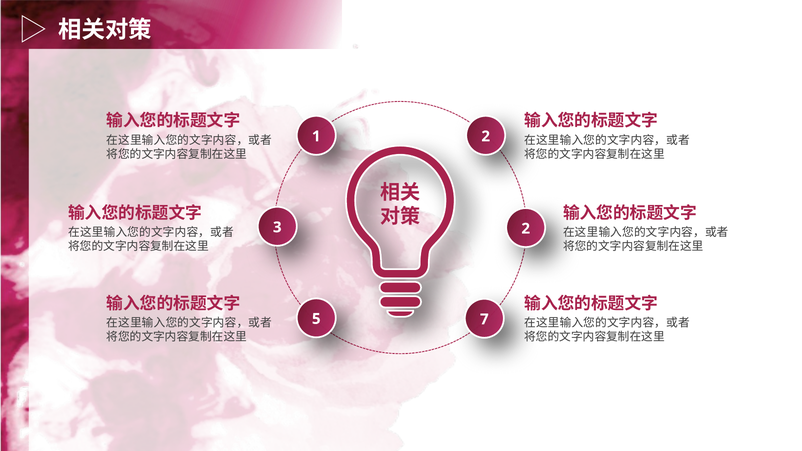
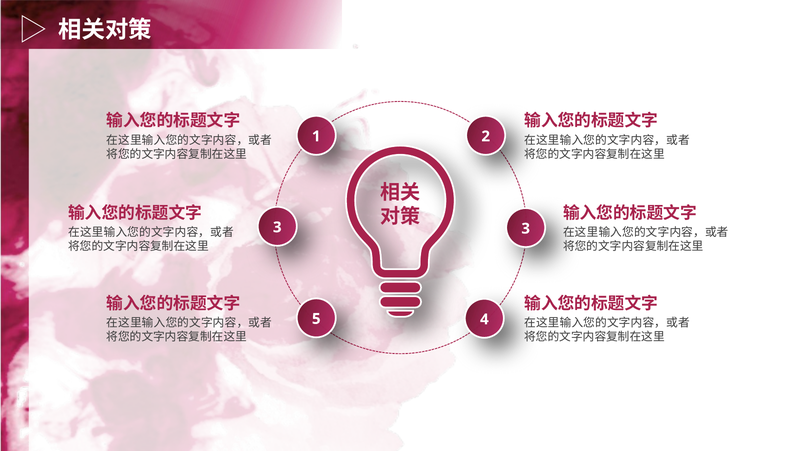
3 2: 2 -> 3
7: 7 -> 4
